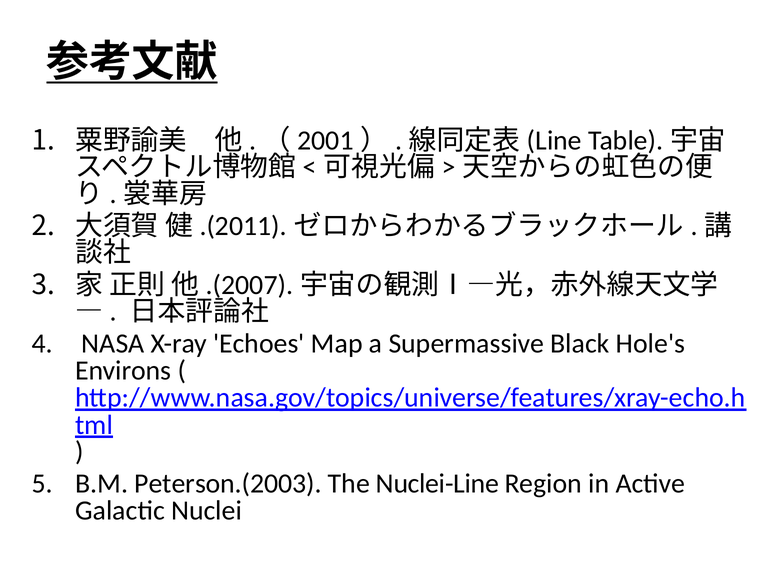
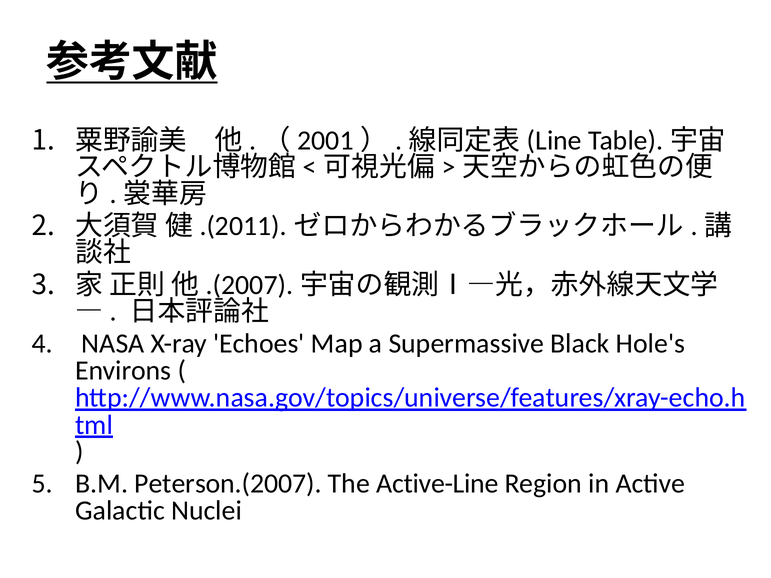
Peterson.(2003: Peterson.(2003 -> Peterson.(2007
Nuclei-Line: Nuclei-Line -> Active-Line
